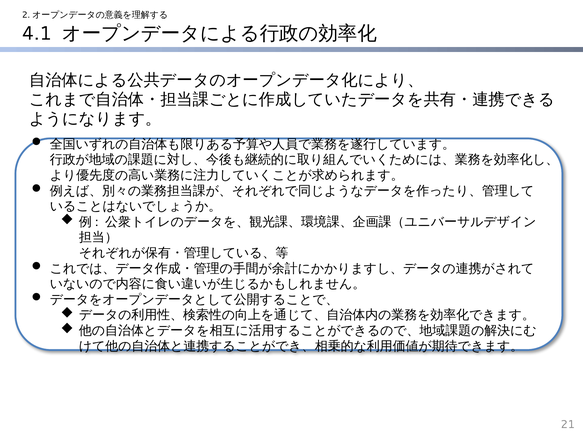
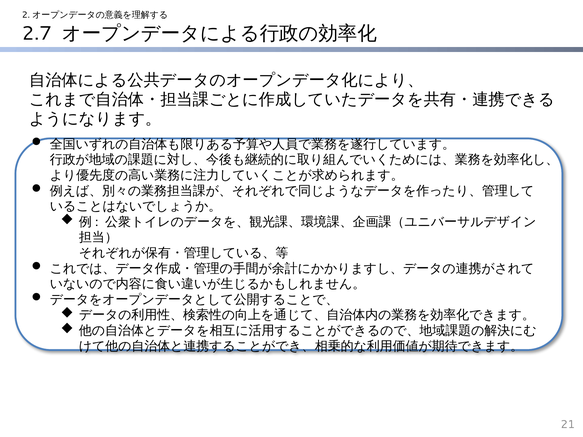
4.1: 4.1 -> 2.7
